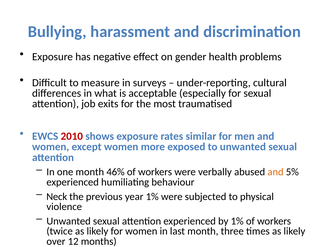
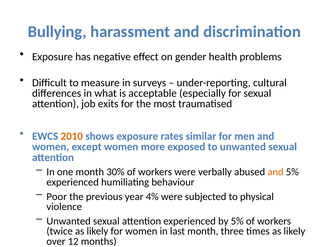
2010 colour: red -> orange
46%: 46% -> 30%
Neck: Neck -> Poor
year 1%: 1% -> 4%
by 1%: 1% -> 5%
